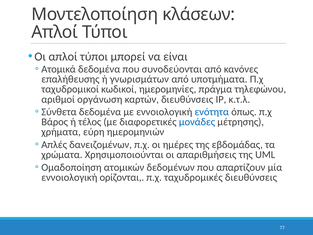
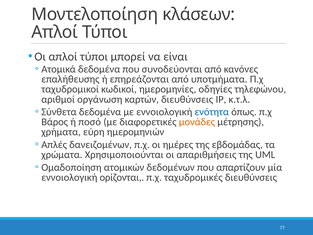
γνωρισμάτων: γνωρισμάτων -> επηρεάζονται
πράγμα: πράγμα -> οδηγίες
τέλος: τέλος -> ποσό
μονάδες colour: blue -> orange
